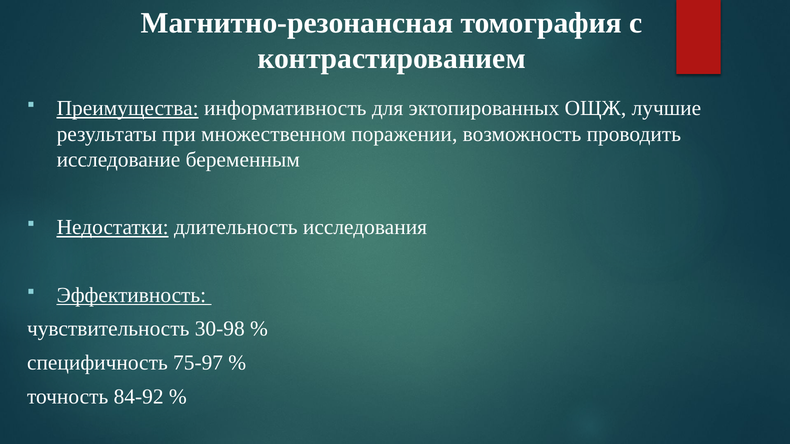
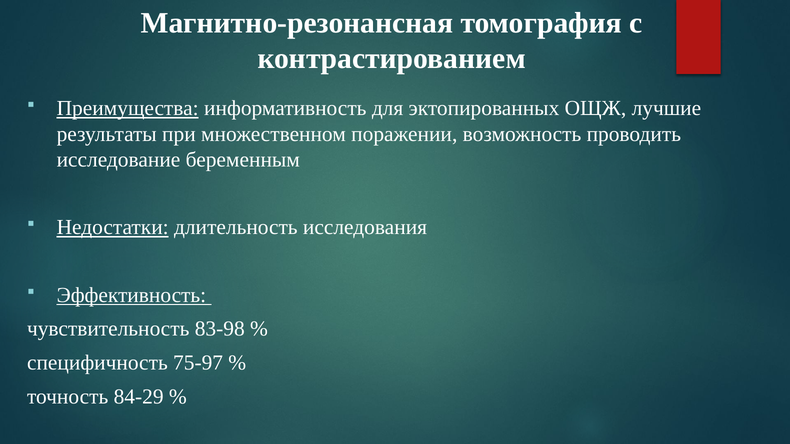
30-98: 30-98 -> 83-98
84-92: 84-92 -> 84-29
